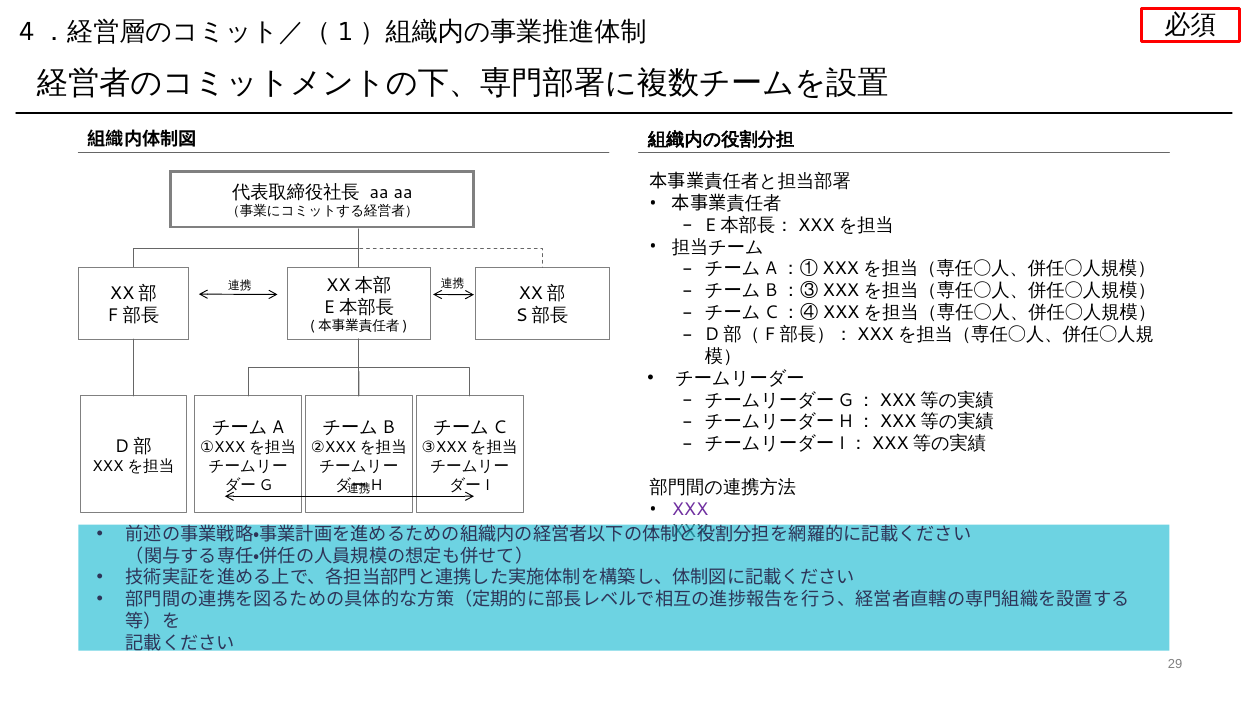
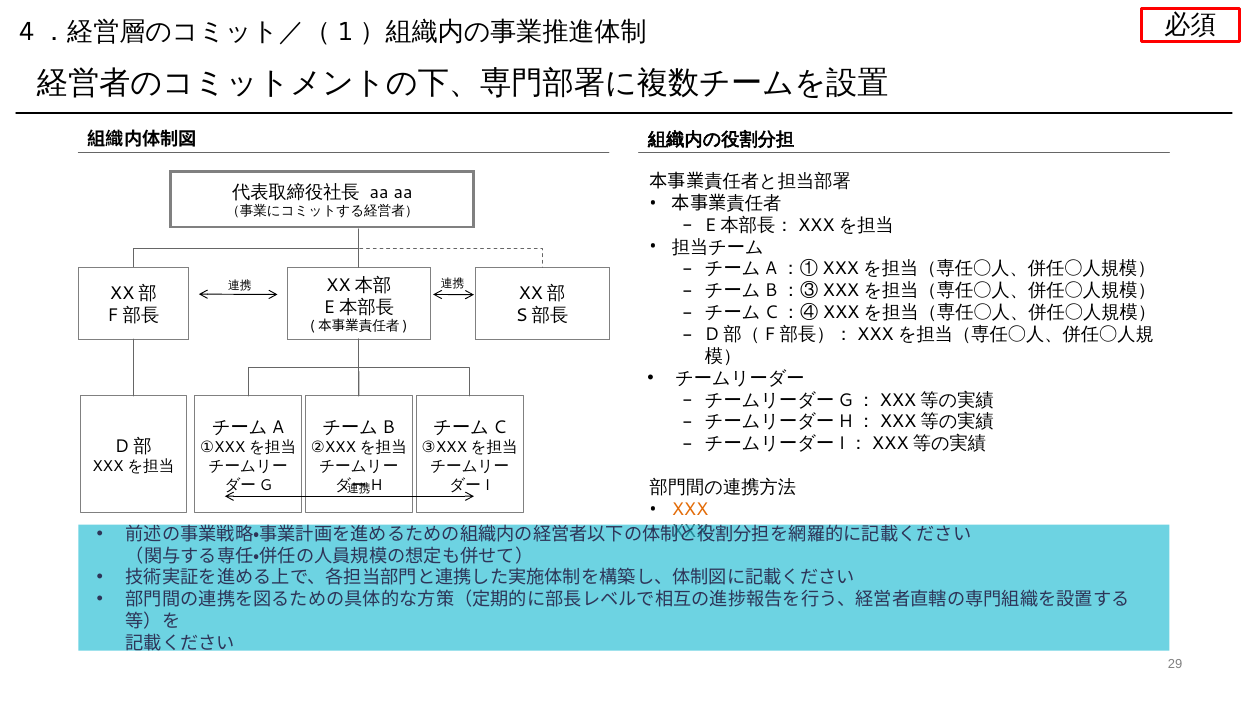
XXX at (690, 509) colour: purple -> orange
